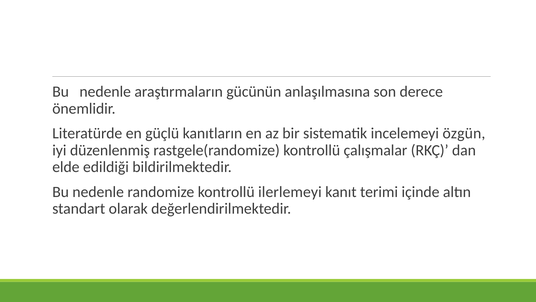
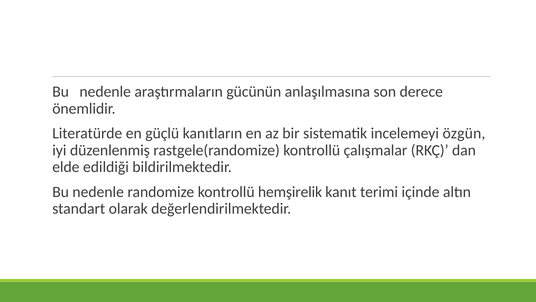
ilerlemeyi: ilerlemeyi -> hemşirelik
